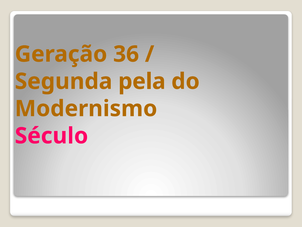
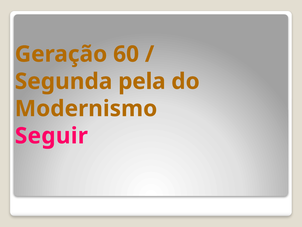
36: 36 -> 60
Século: Século -> Seguir
